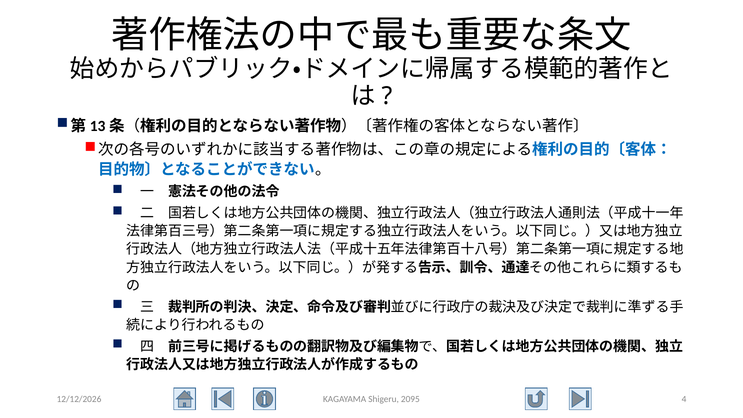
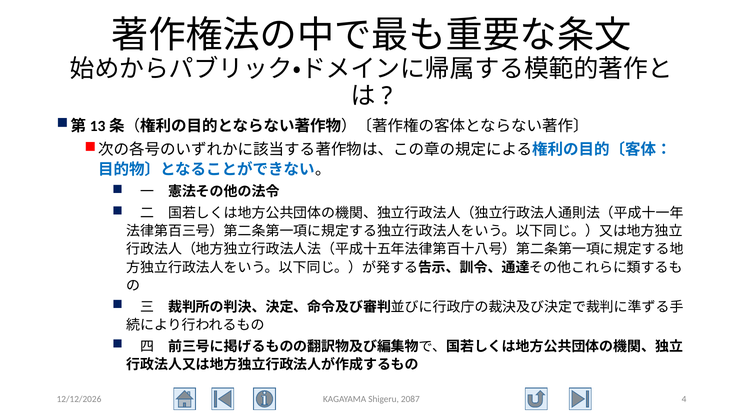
2095: 2095 -> 2087
